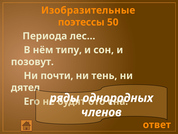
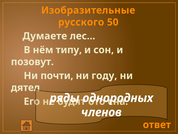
поэтессы: поэтессы -> русского
Периода: Периода -> Думаете
тень: тень -> году
